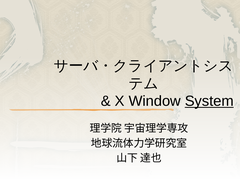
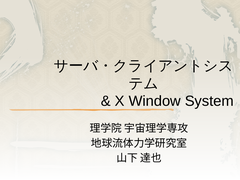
System underline: present -> none
